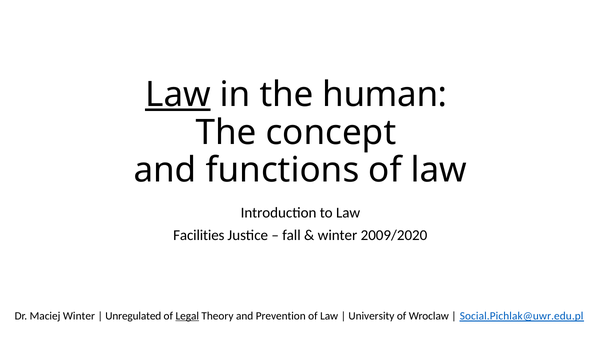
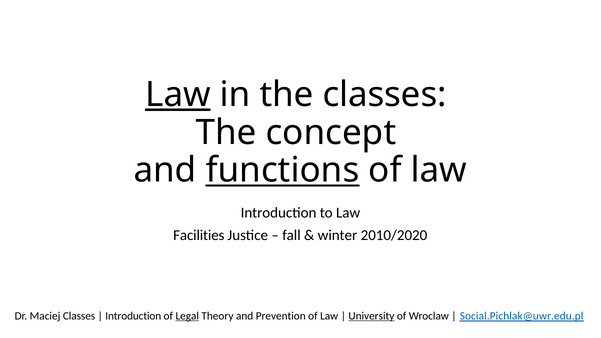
the human: human -> classes
functions underline: none -> present
2009/2020: 2009/2020 -> 2010/2020
Maciej Winter: Winter -> Classes
Unregulated at (133, 316): Unregulated -> Introduction
University underline: none -> present
